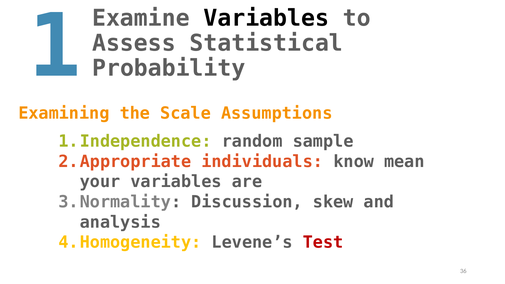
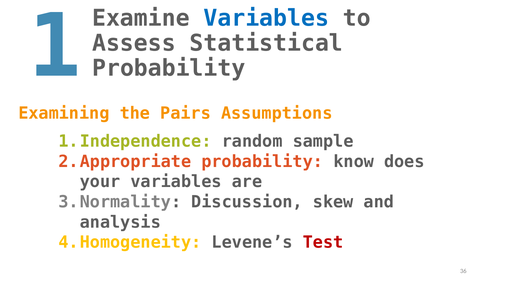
Variables at (266, 18) colour: black -> blue
Scale: Scale -> Pairs
individuals at (262, 162): individuals -> probability
mean: mean -> does
